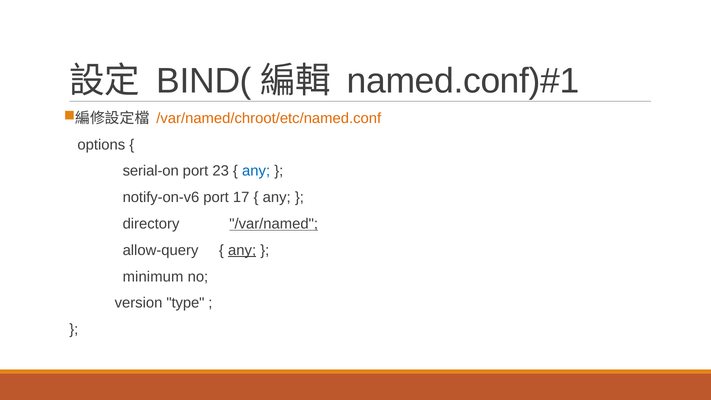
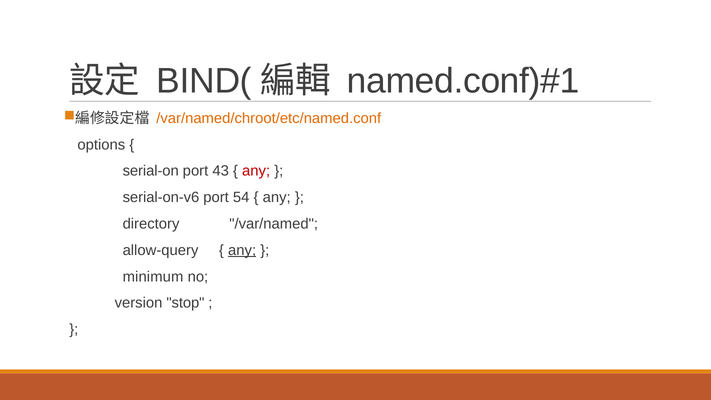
23: 23 -> 43
any at (256, 171) colour: blue -> red
notify-on-v6: notify-on-v6 -> serial-on-v6
17: 17 -> 54
/var/named underline: present -> none
type: type -> stop
